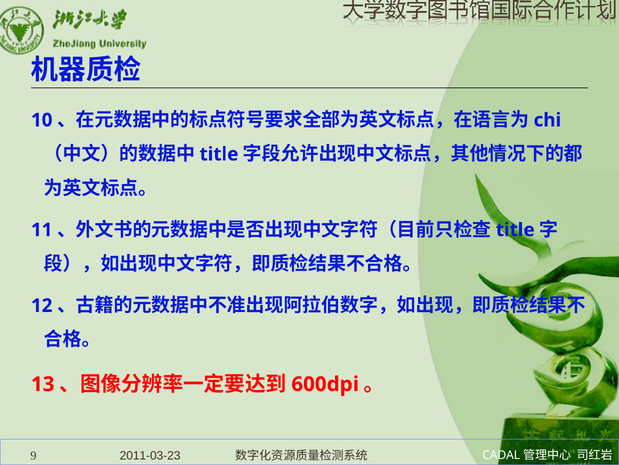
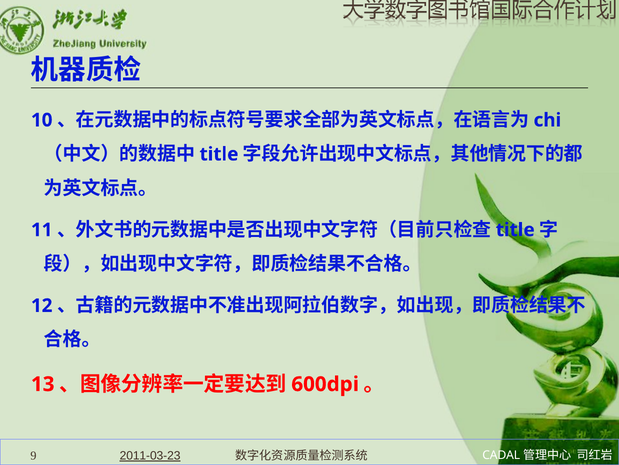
2011-03-23 underline: none -> present
